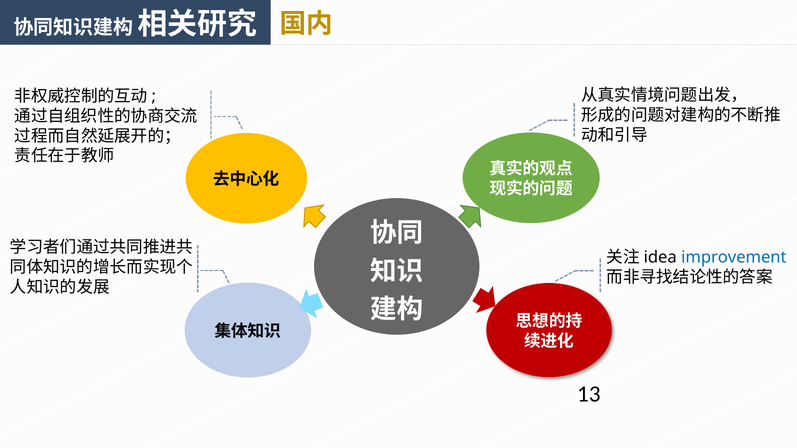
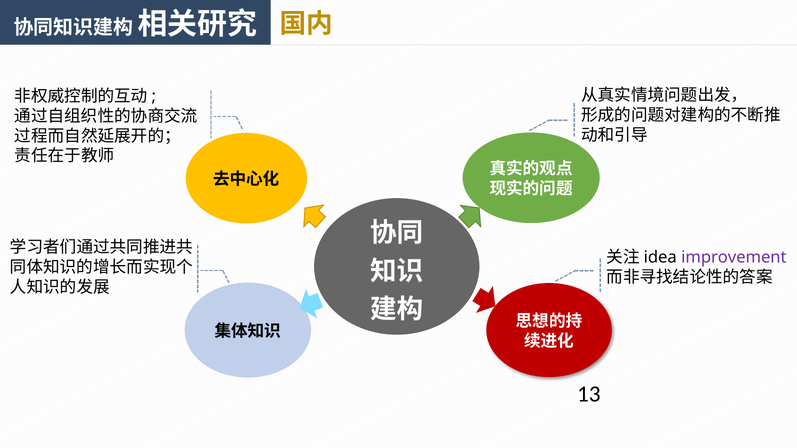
improvement colour: blue -> purple
